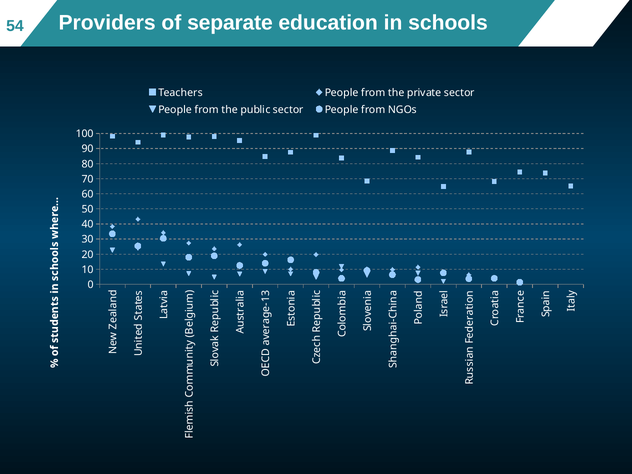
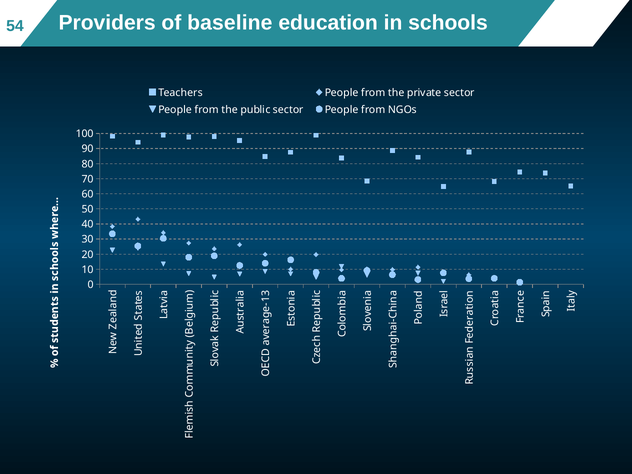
separate: separate -> baseline
